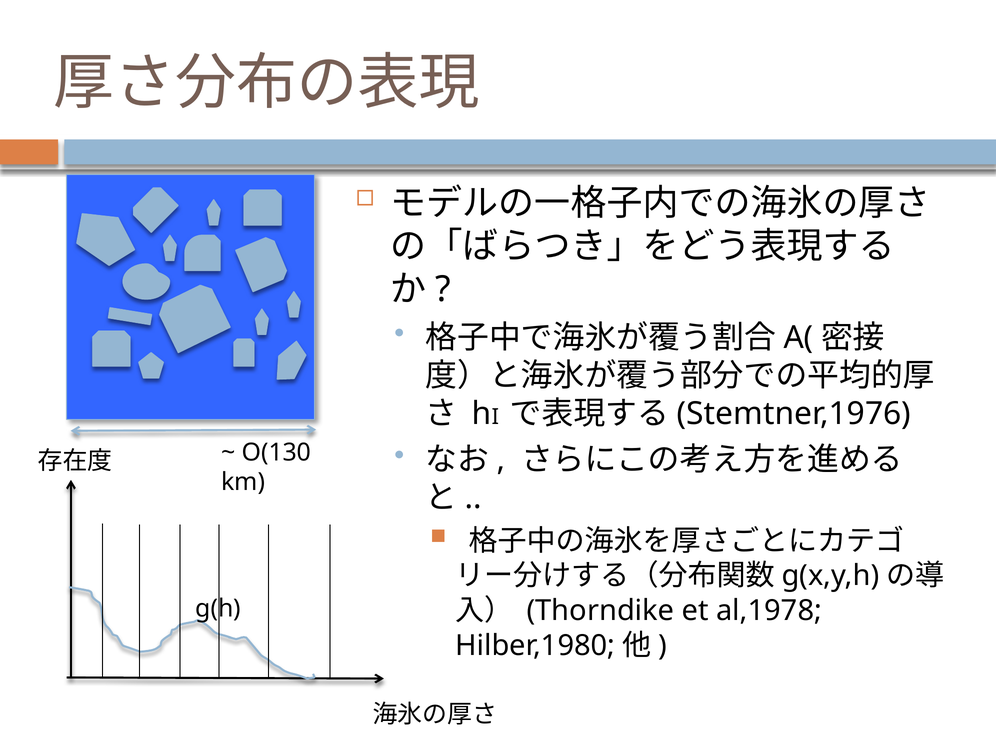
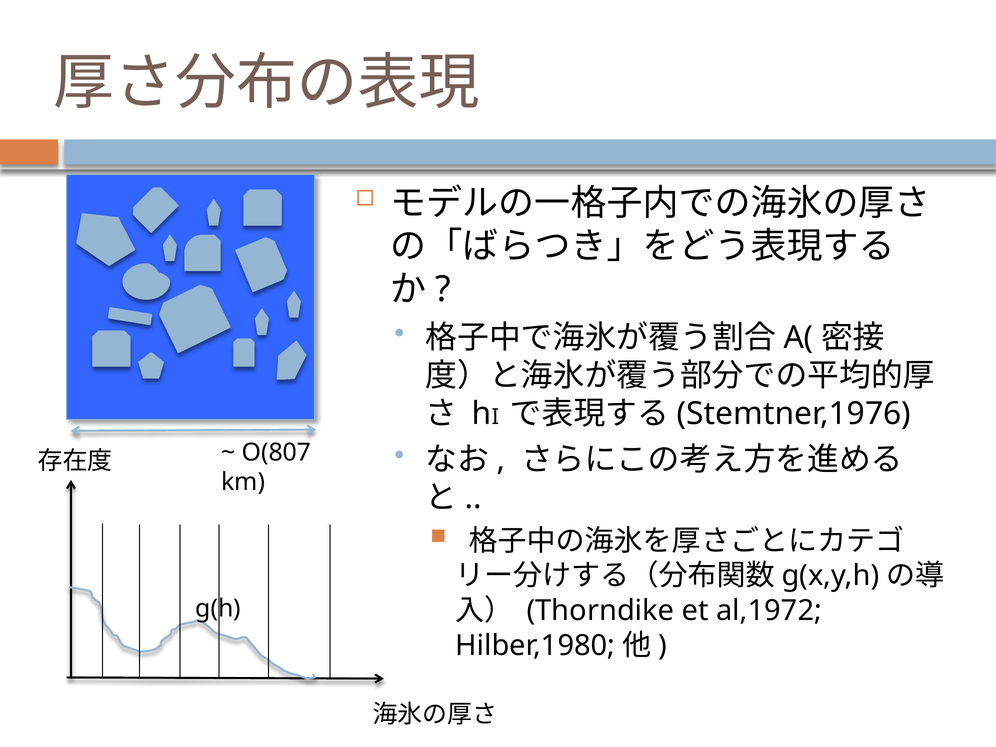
O(130: O(130 -> O(807
al,1978: al,1978 -> al,1972
